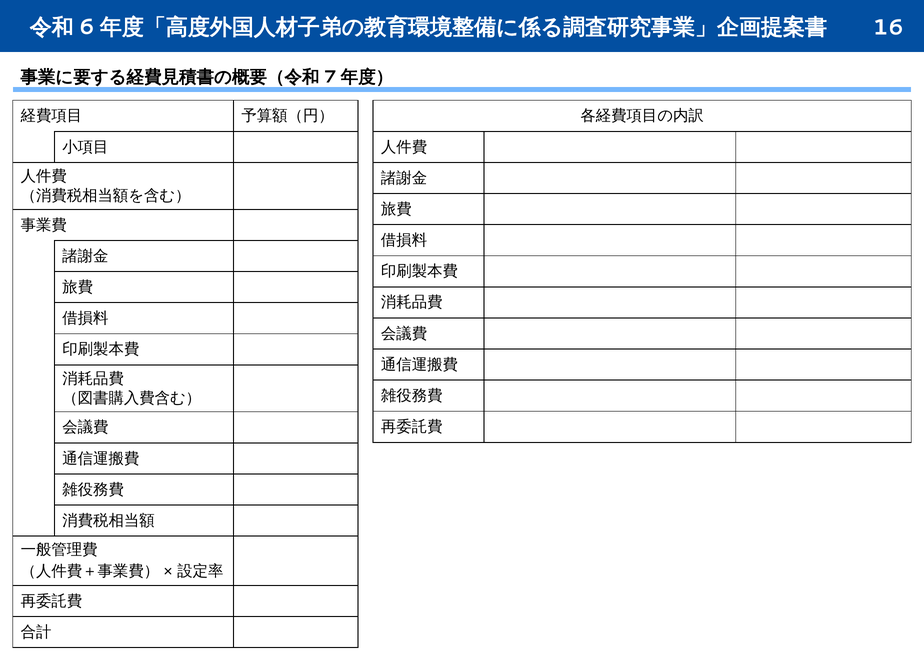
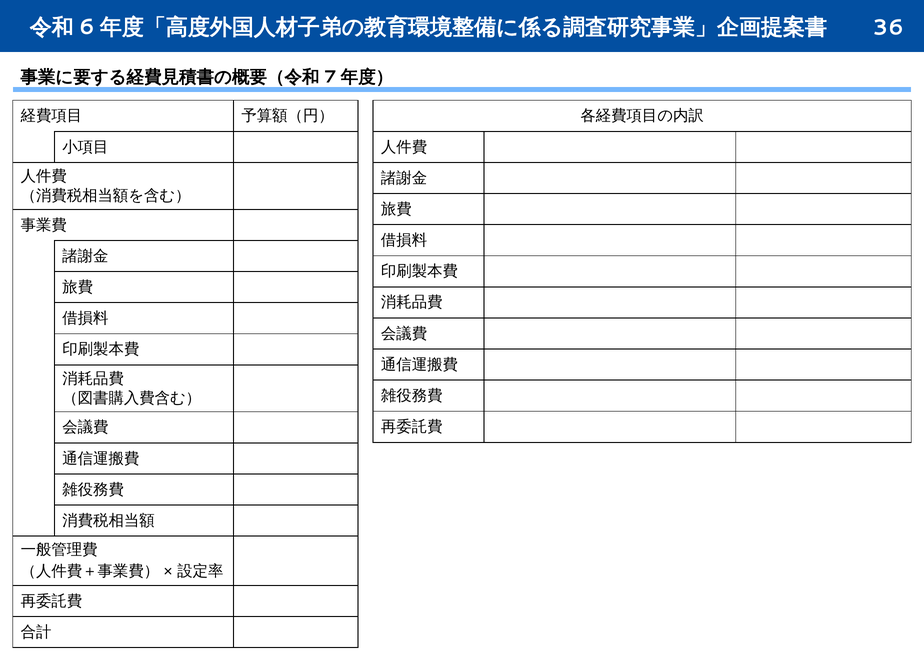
16: 16 -> 36
